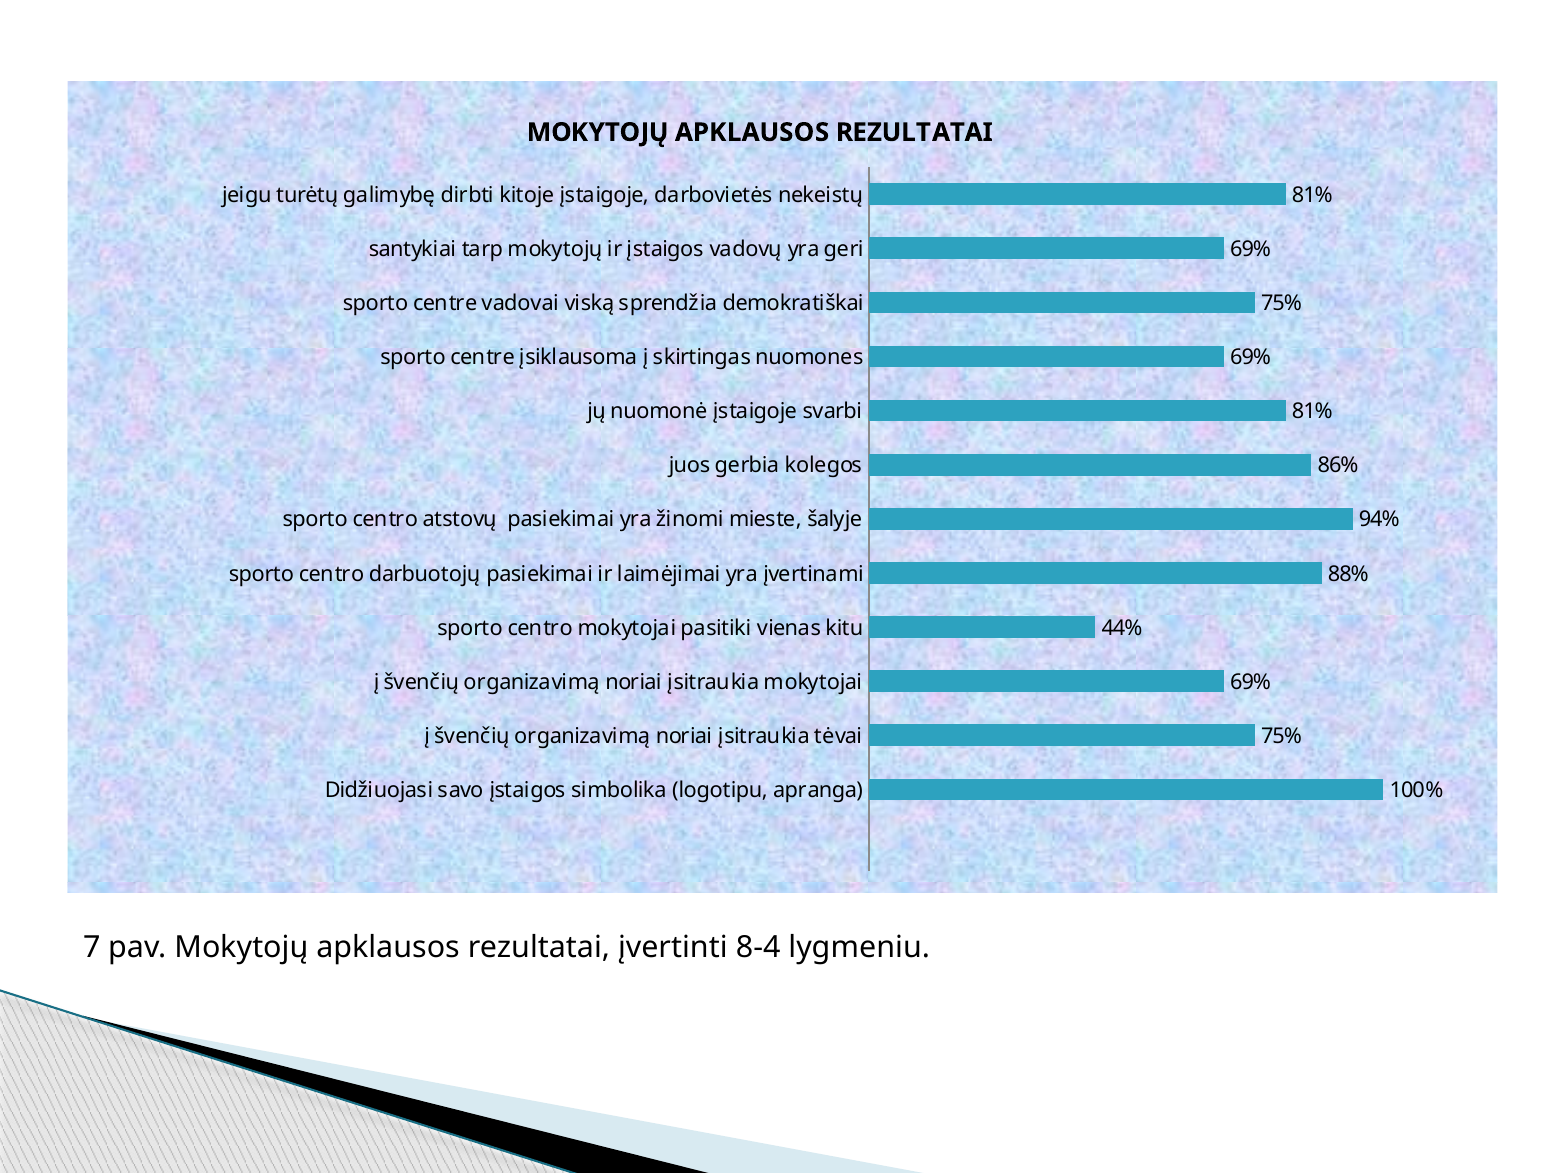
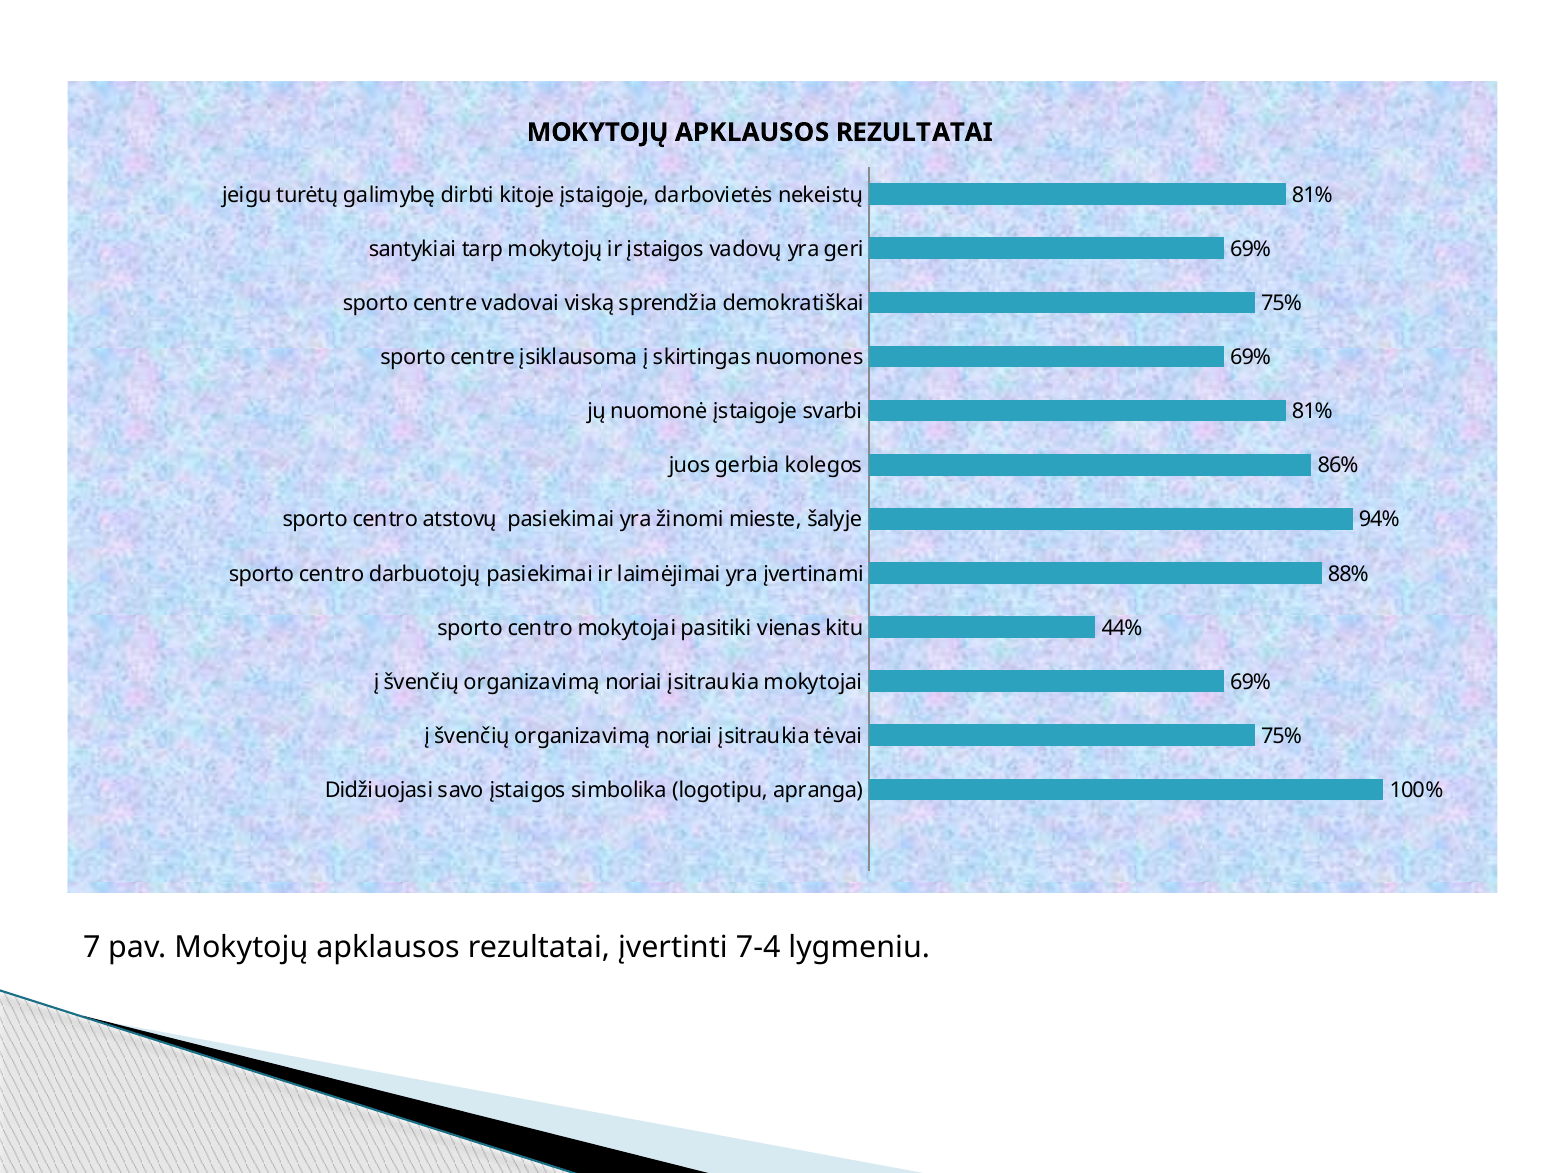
8-4: 8-4 -> 7-4
